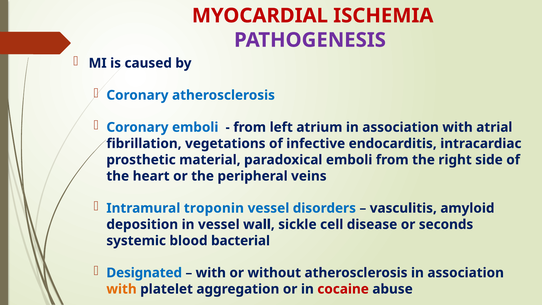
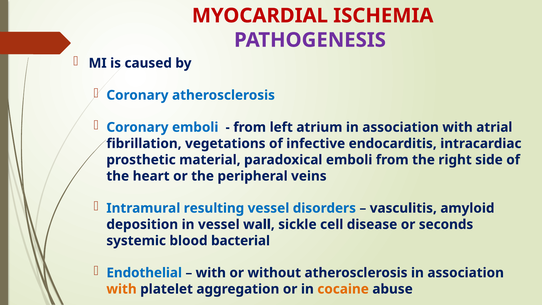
troponin: troponin -> resulting
Designated: Designated -> Endothelial
cocaine colour: red -> orange
